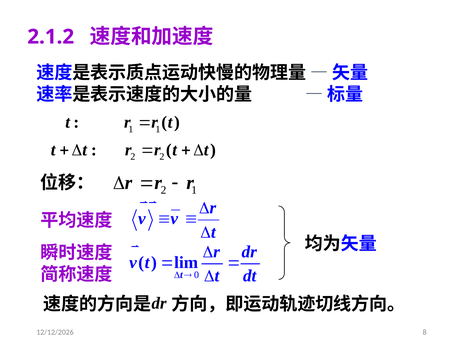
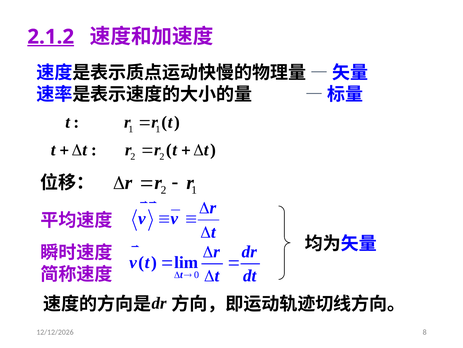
2.1.2 underline: none -> present
